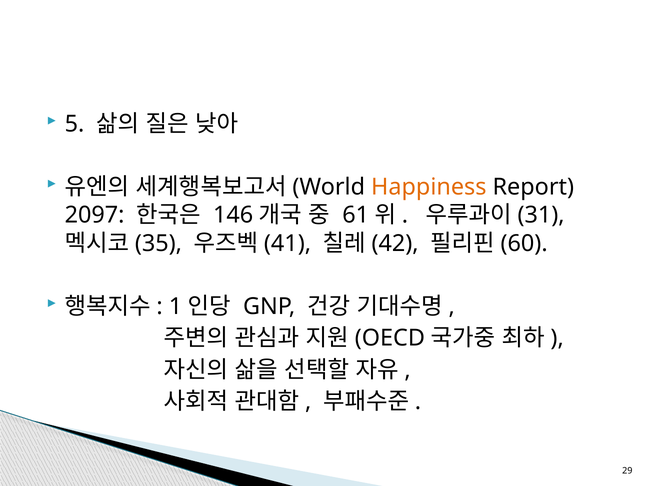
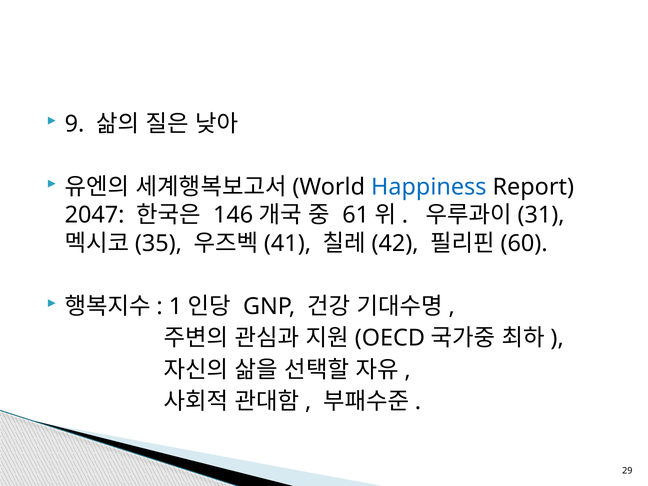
5: 5 -> 9
Happiness colour: orange -> blue
2097: 2097 -> 2047
